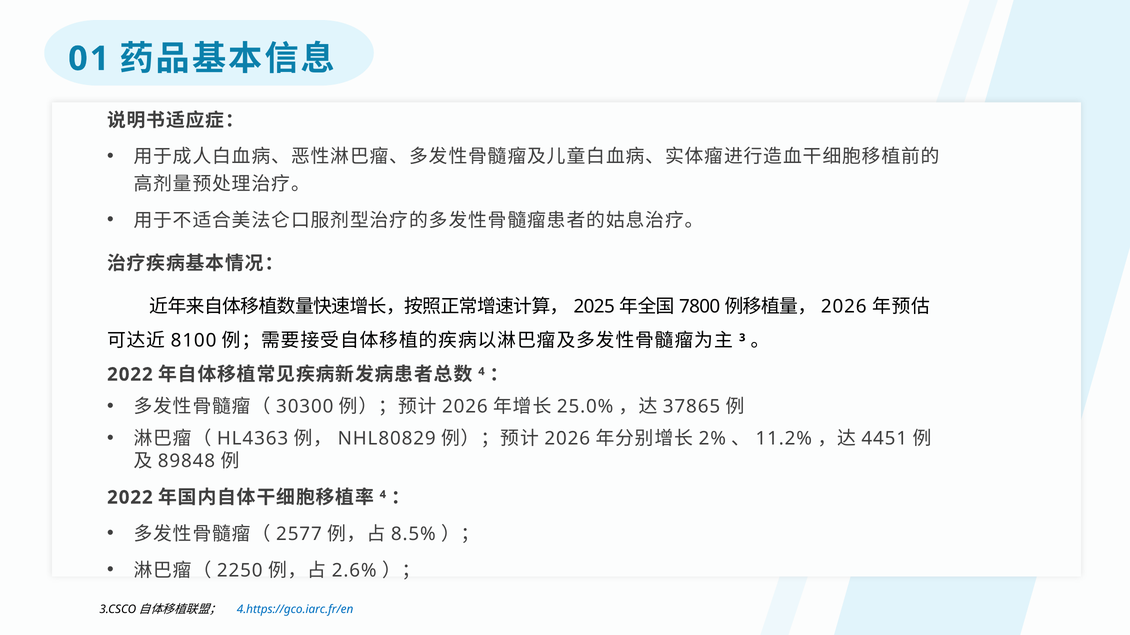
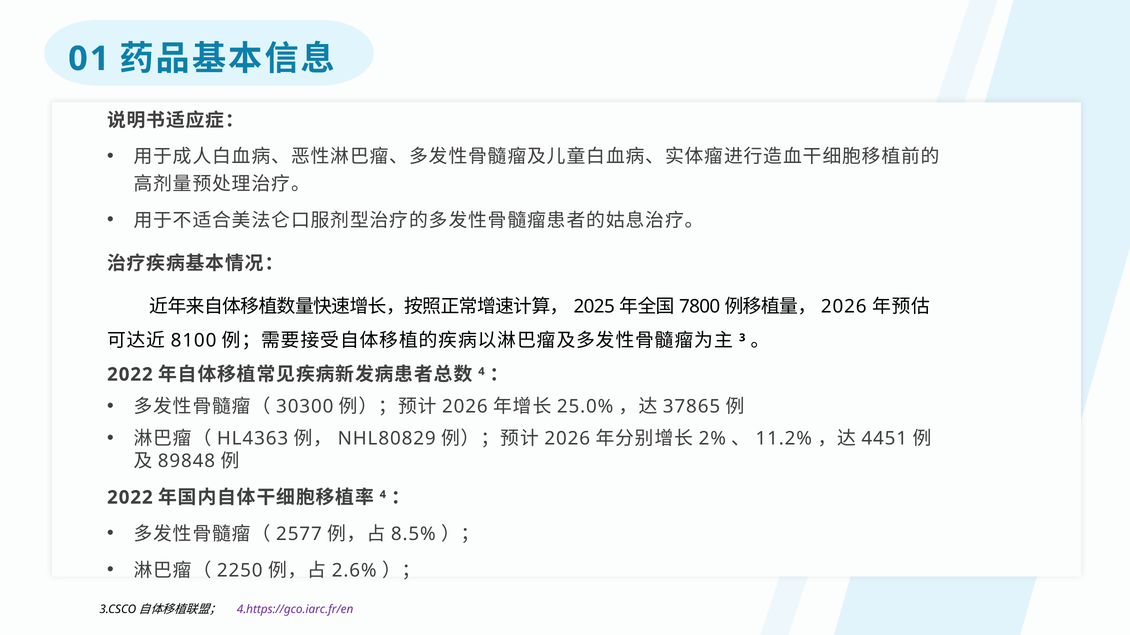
4.https://gco.iarc.fr/en colour: blue -> purple
